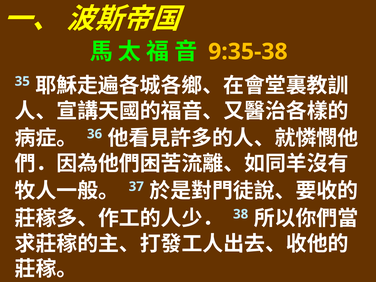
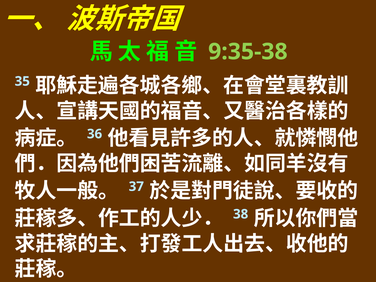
9:35-38 colour: yellow -> light green
